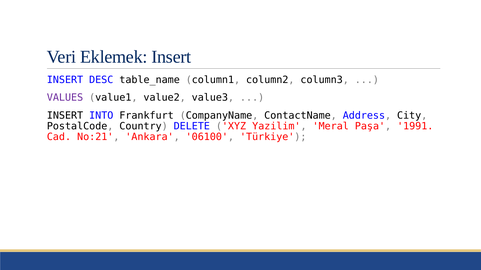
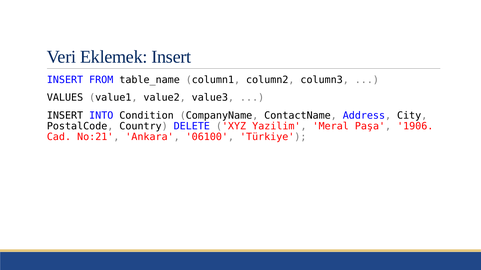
DESC: DESC -> FROM
VALUES colour: purple -> black
Frankfurt: Frankfurt -> Condition
1991: 1991 -> 1906
